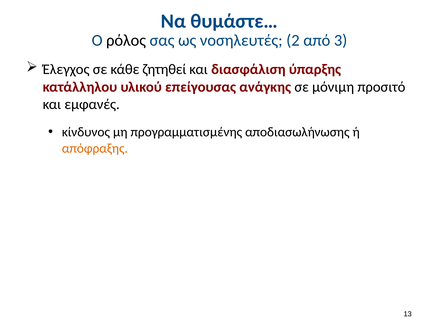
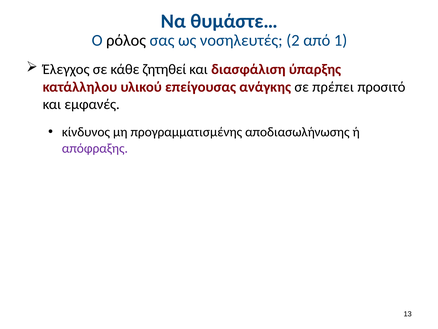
3: 3 -> 1
μόνιμη: μόνιμη -> πρέπει
απόφραξης colour: orange -> purple
